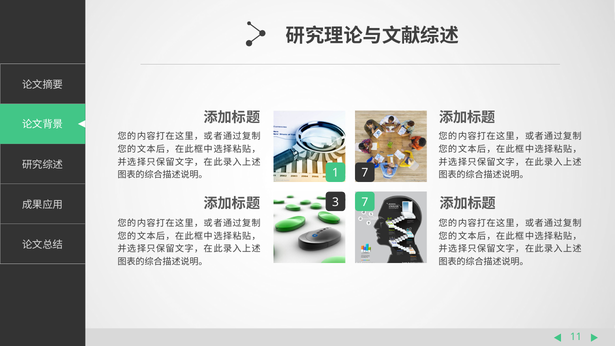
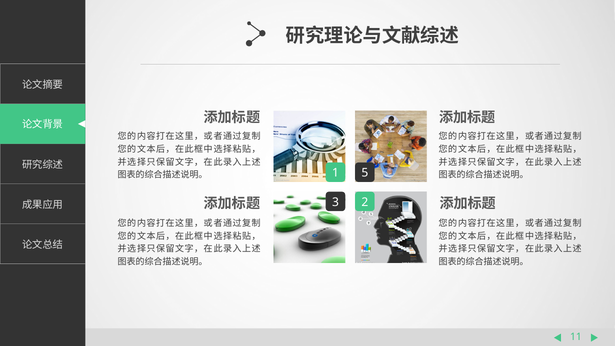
1 7: 7 -> 5
3 7: 7 -> 2
